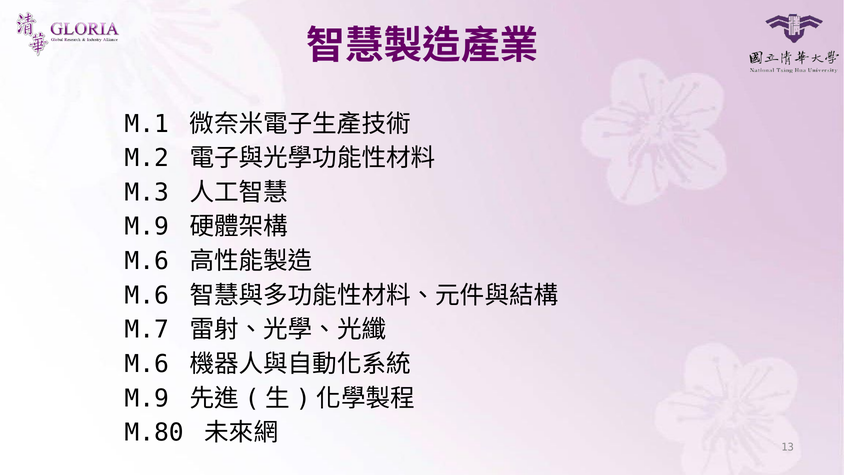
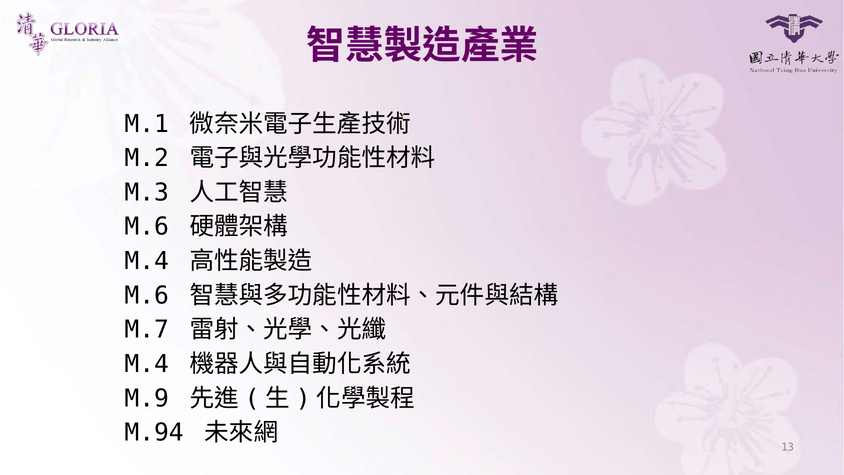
M.9 at (147, 227): M.9 -> M.6
M.6 at (147, 261): M.6 -> M.4
M.6 at (147, 364): M.6 -> M.4
M.80: M.80 -> M.94
